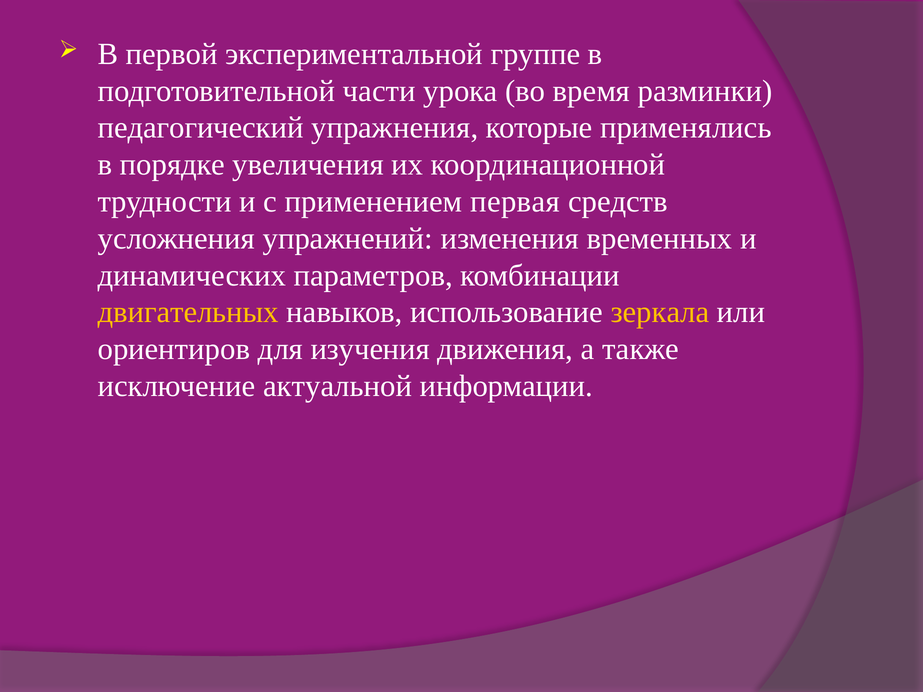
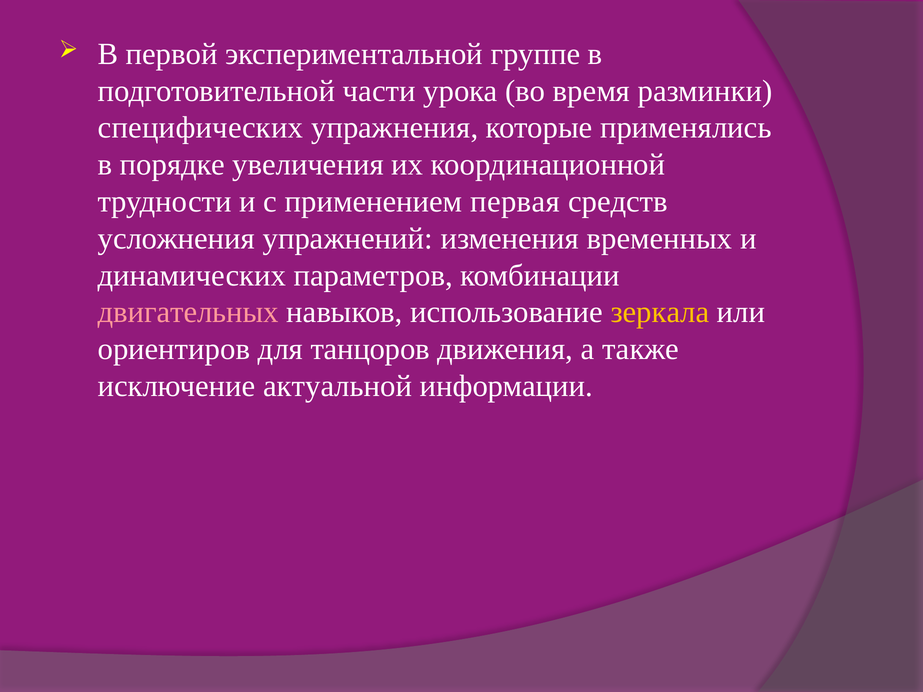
педагогический: педагогический -> специфических
двигательных colour: yellow -> pink
изучения: изучения -> танцоров
